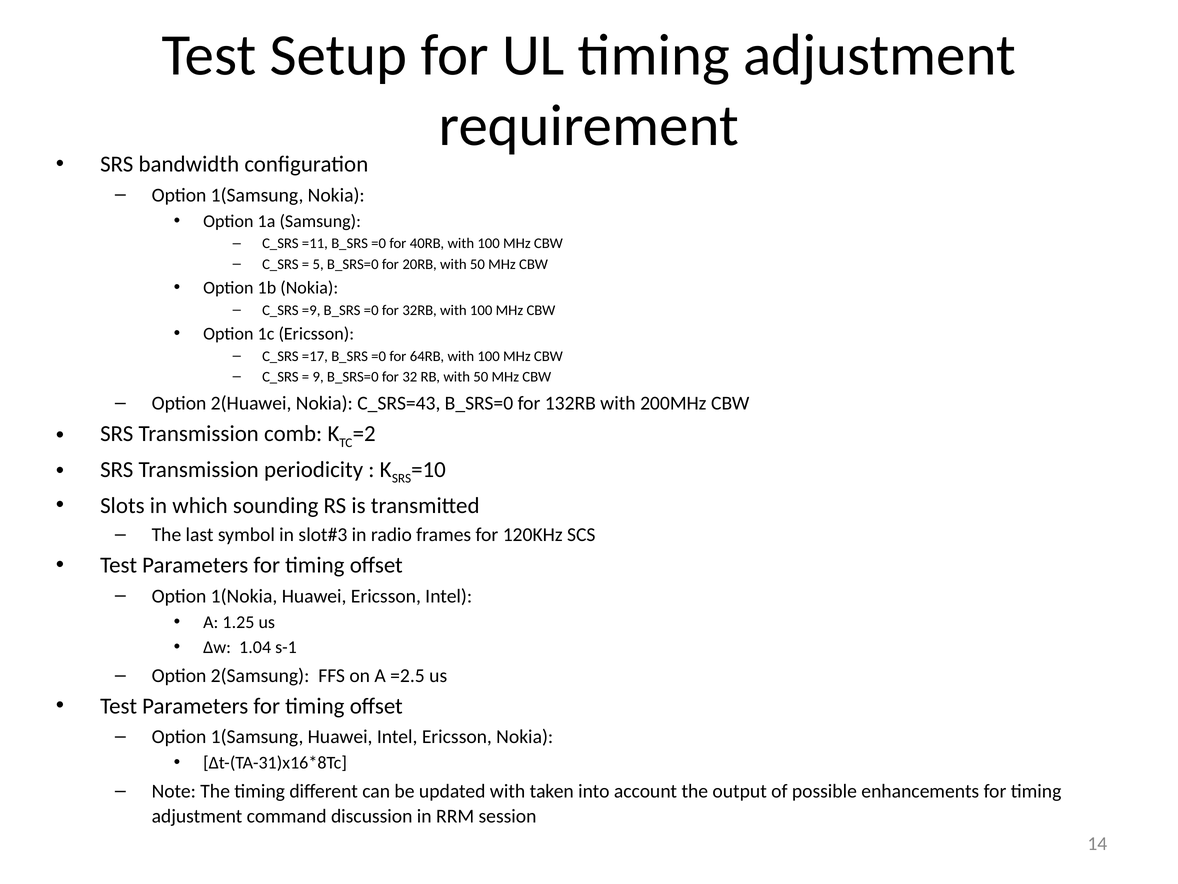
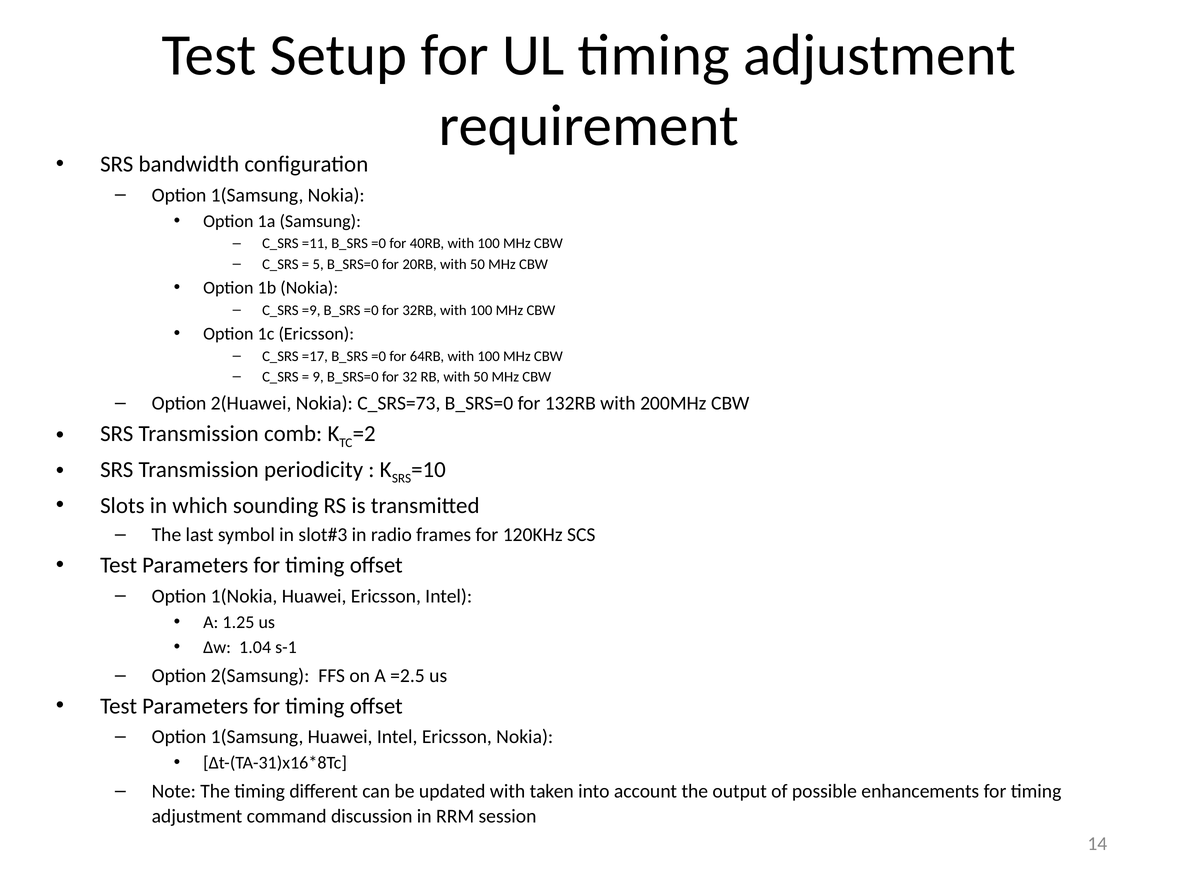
C_SRS=43: C_SRS=43 -> C_SRS=73
